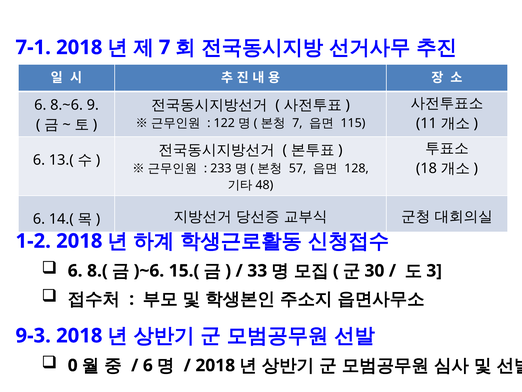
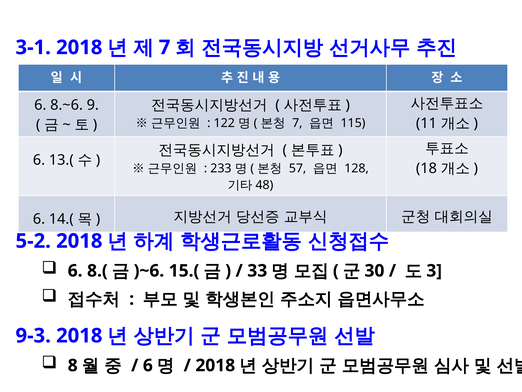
7-1: 7-1 -> 3-1
1-2: 1-2 -> 5-2
0: 0 -> 8
